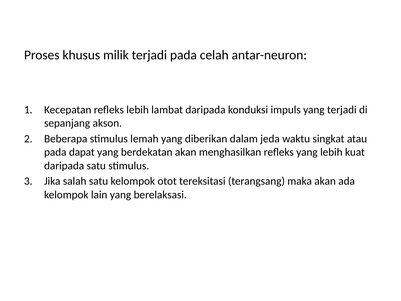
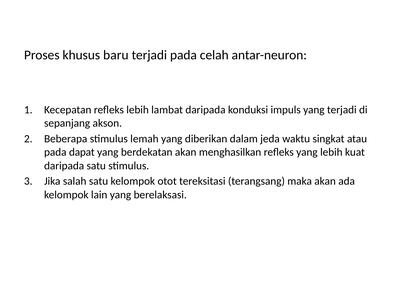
milik: milik -> baru
